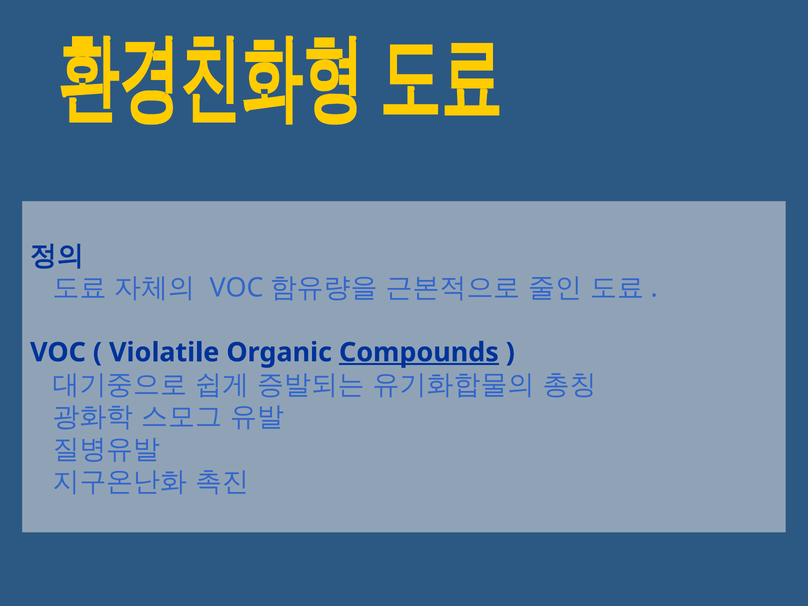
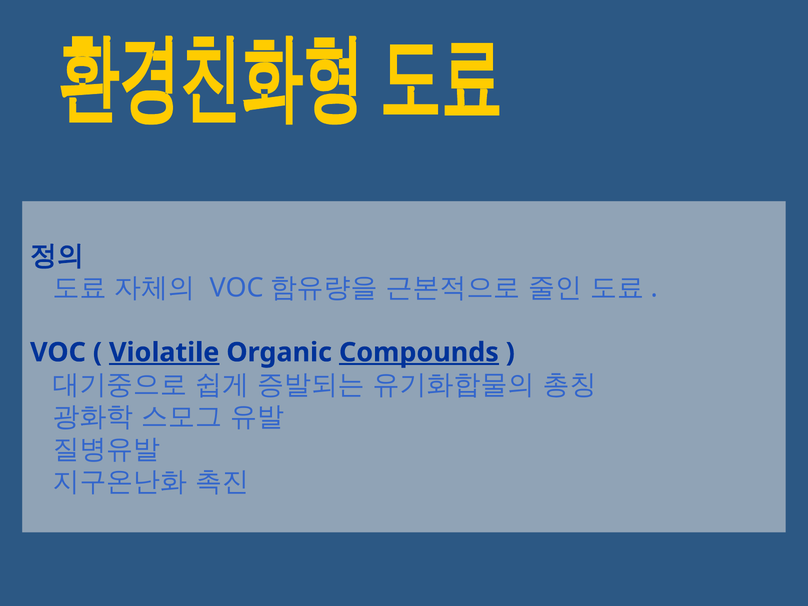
Violatile underline: none -> present
